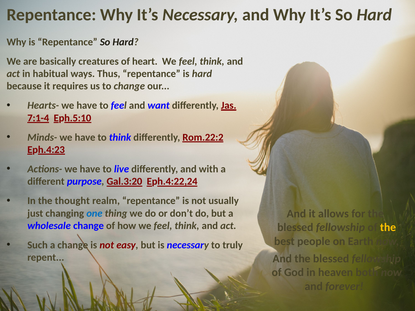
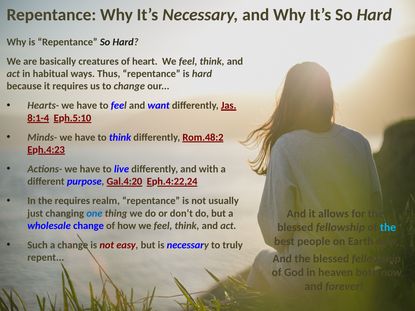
7:1-4: 7:1-4 -> 8:1-4
Rom.22:2: Rom.22:2 -> Rom.48:2
Gal.3:20: Gal.3:20 -> Gal.4:20
the thought: thought -> requires
the at (388, 228) colour: yellow -> light blue
